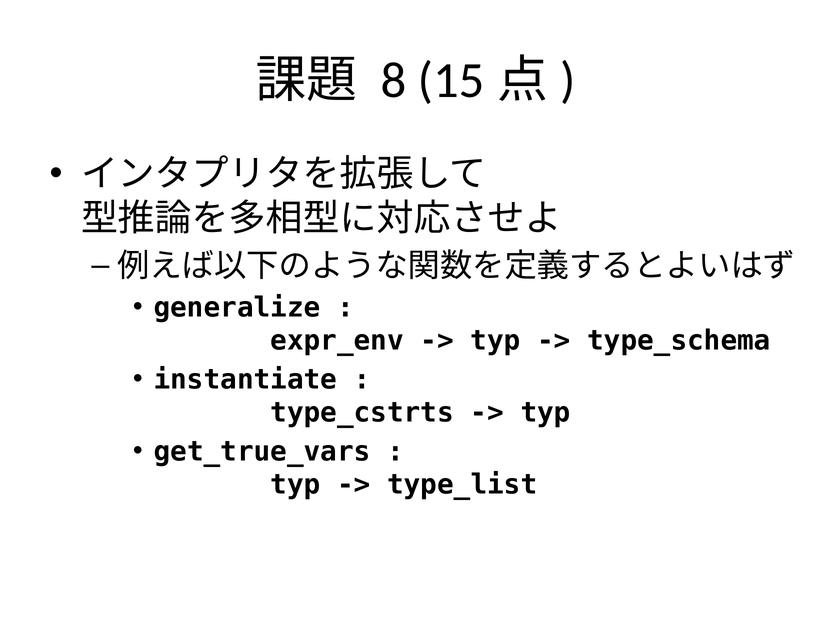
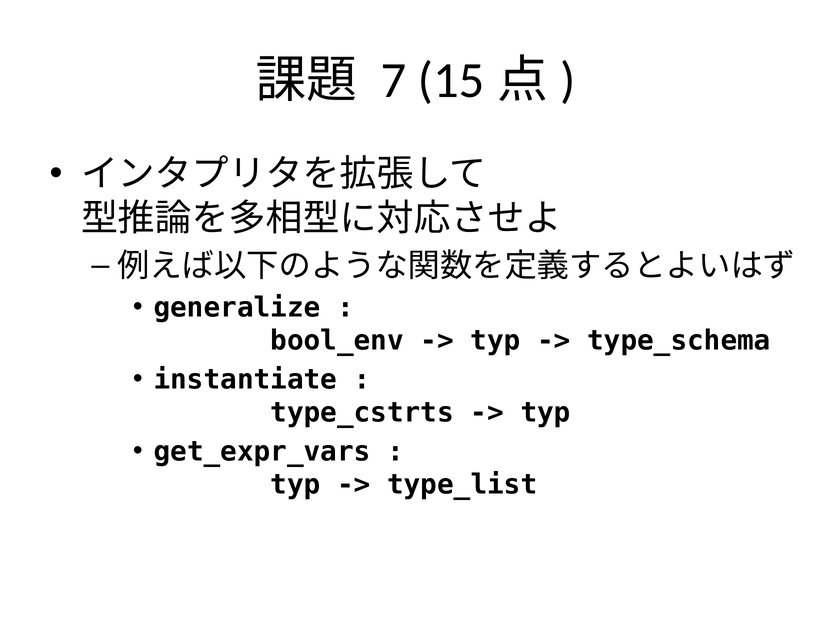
8: 8 -> 7
expr_env: expr_env -> bool_env
get_true_vars: get_true_vars -> get_expr_vars
